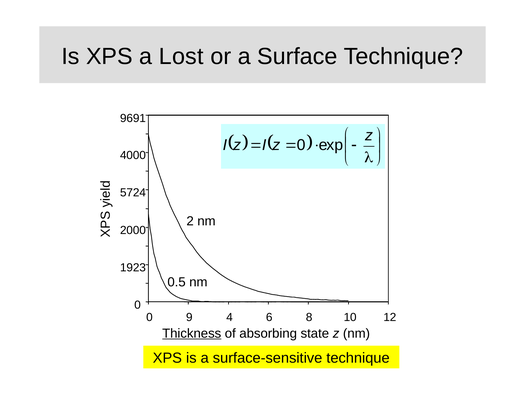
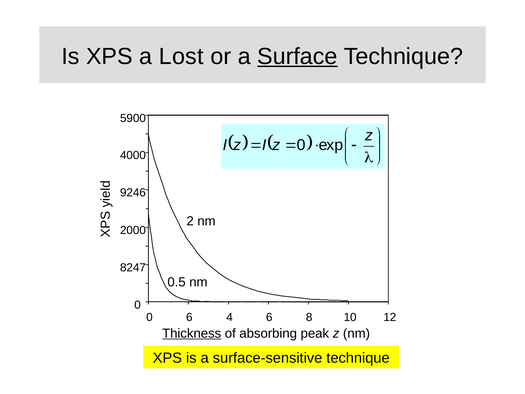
Surface underline: none -> present
9691: 9691 -> 5900
5724: 5724 -> 9246
1923: 1923 -> 8247
0 9: 9 -> 6
state: state -> peak
